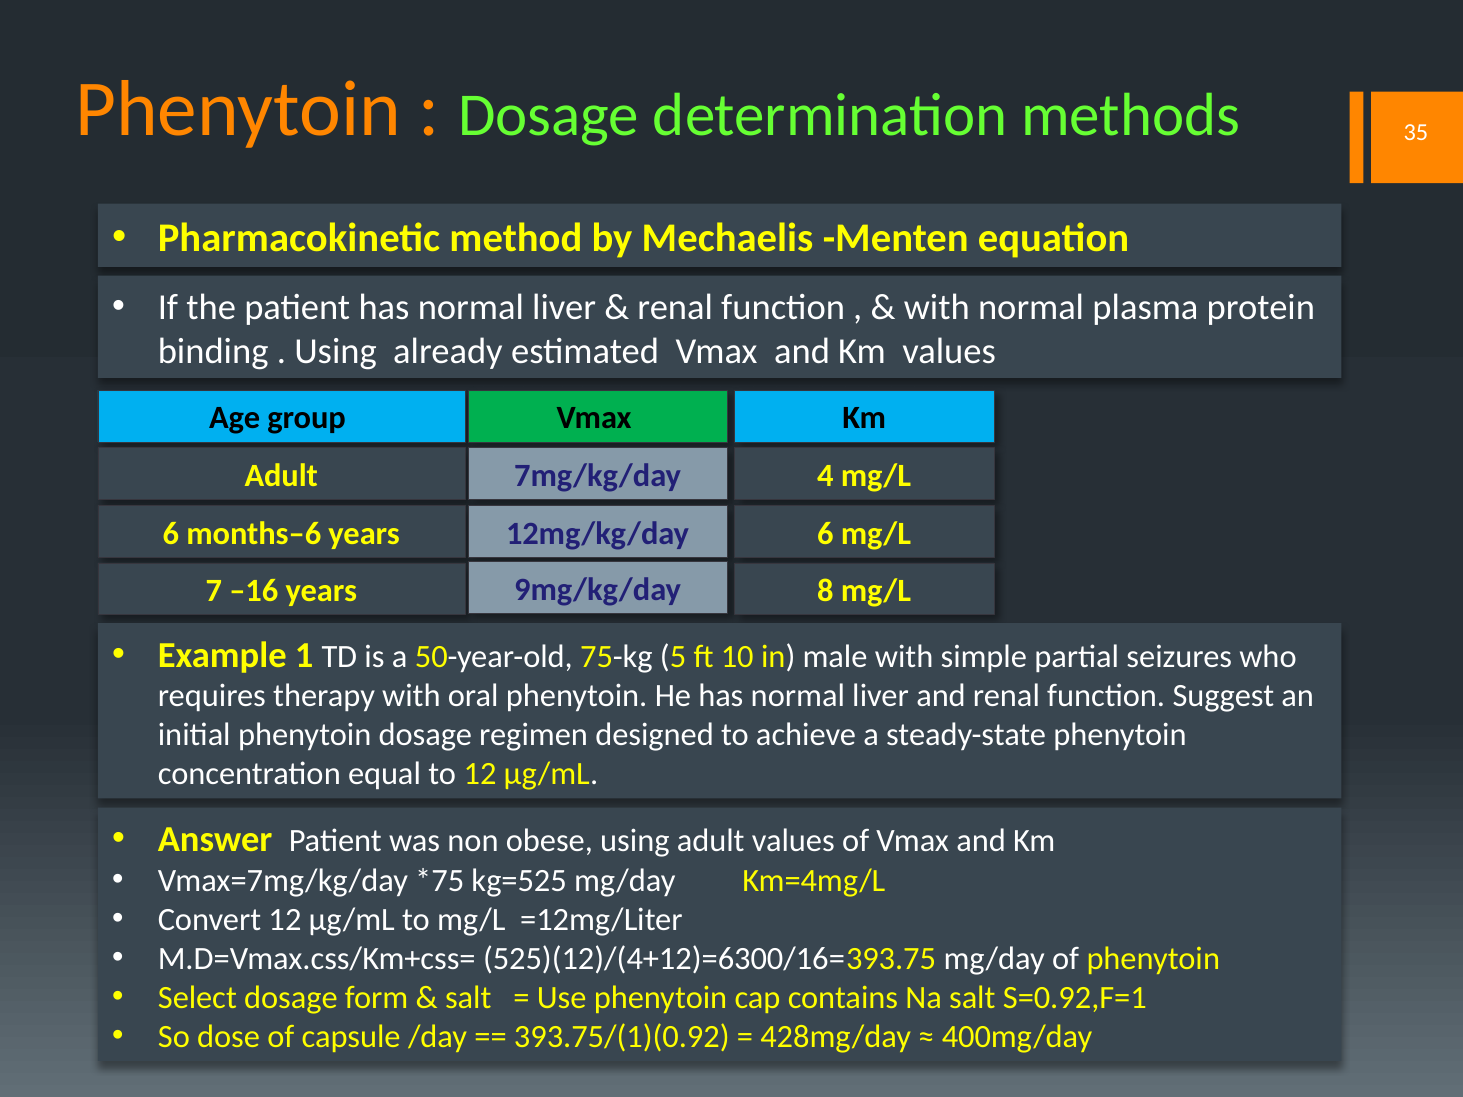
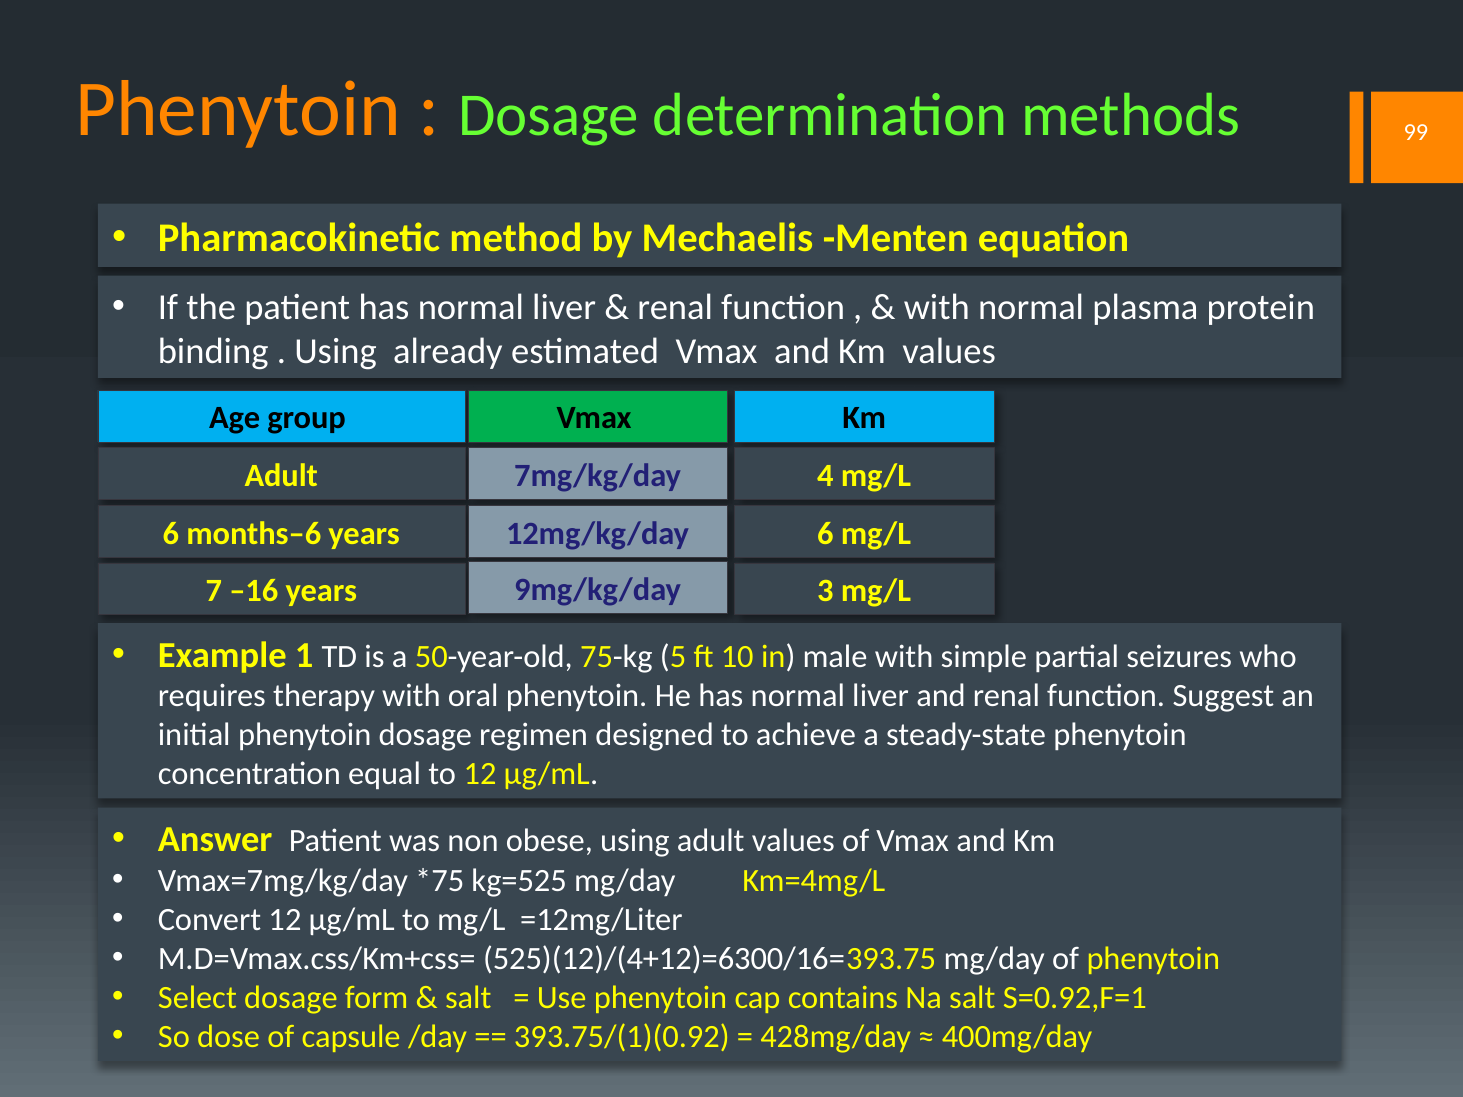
35: 35 -> 99
8: 8 -> 3
